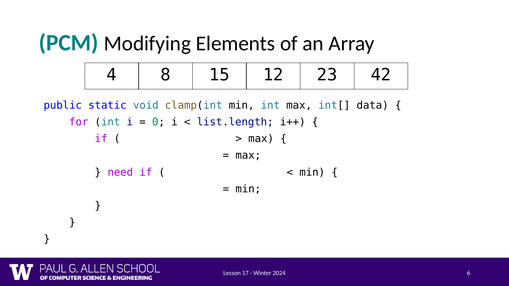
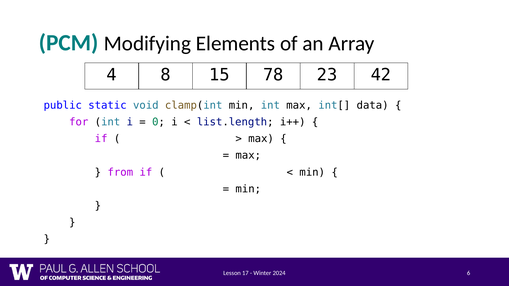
12: 12 -> 78
need: need -> from
